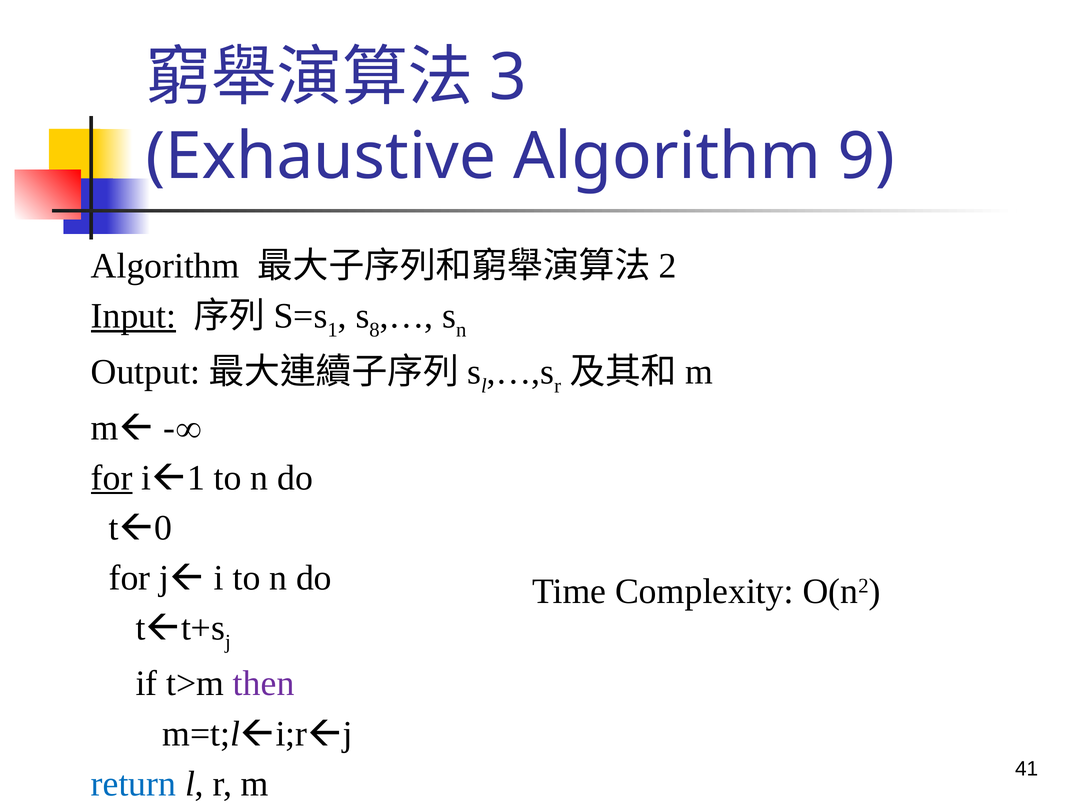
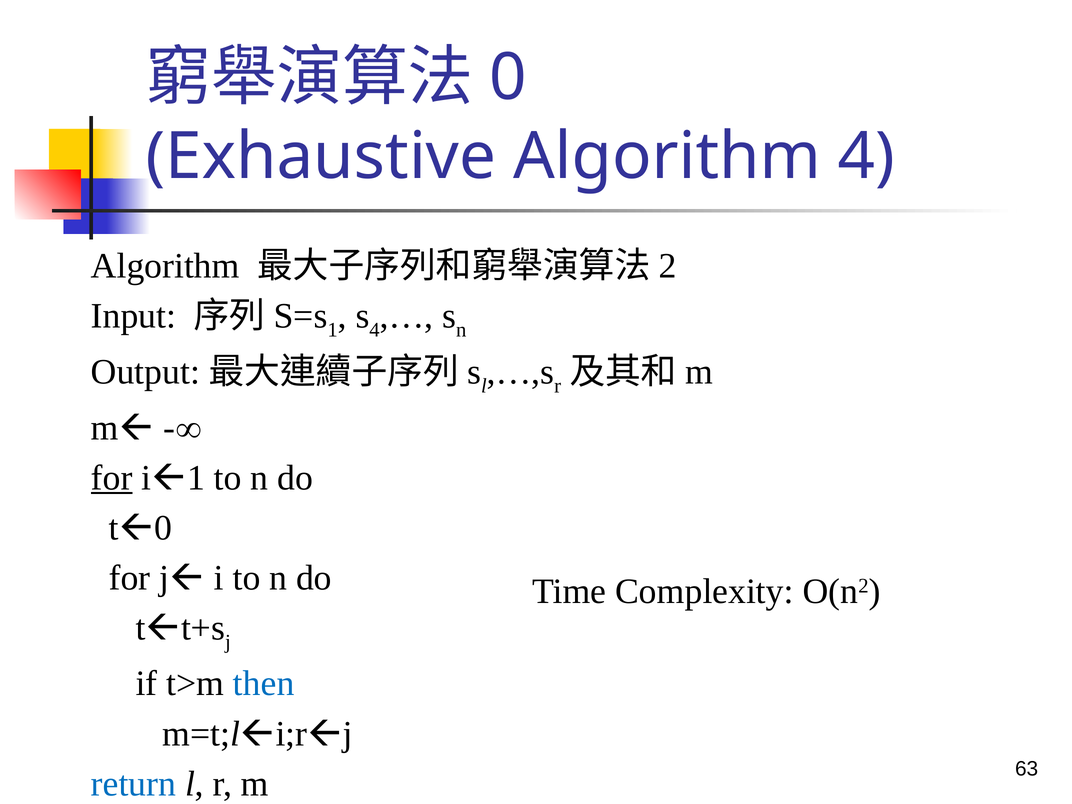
3 at (508, 78): 3 -> 0
Algorithm 9: 9 -> 4
Input underline: present -> none
8 at (375, 330): 8 -> 4
then colour: purple -> blue
41: 41 -> 63
